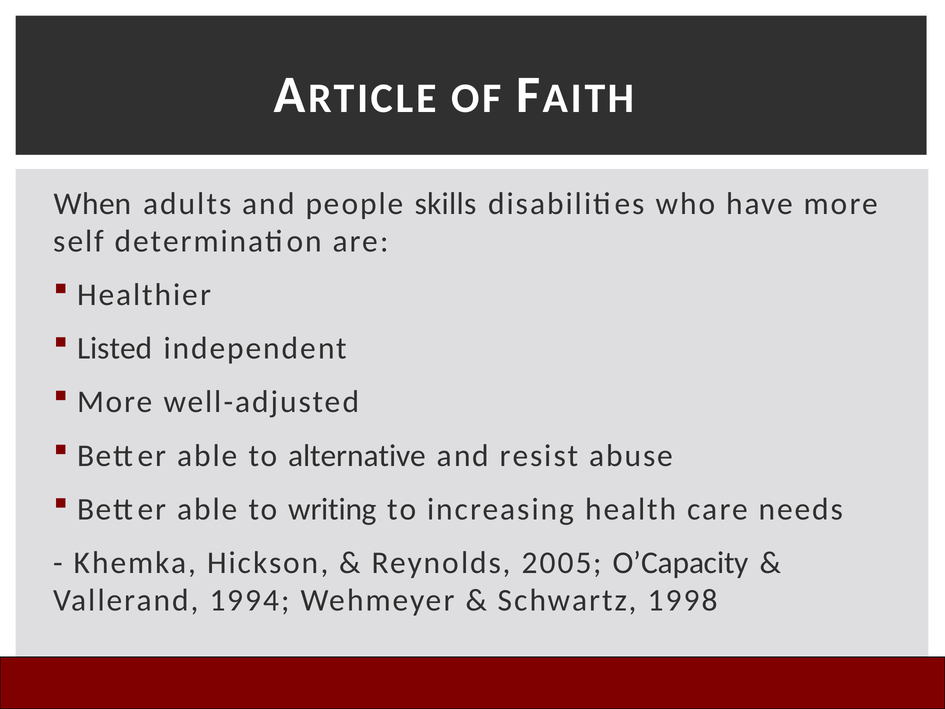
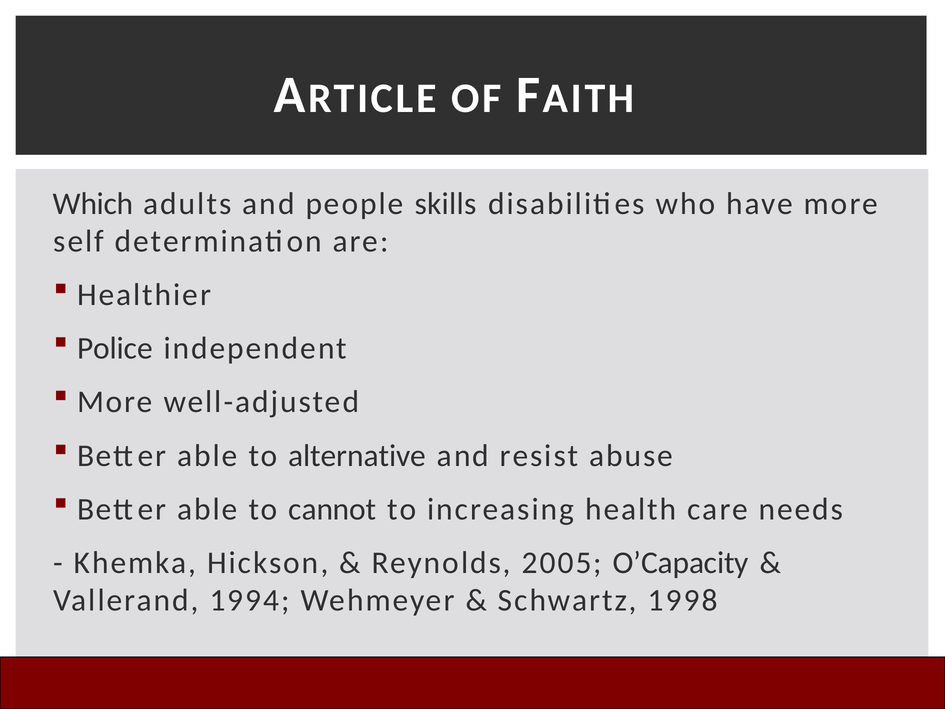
When: When -> Which
Listed: Listed -> Police
writing: writing -> cannot
